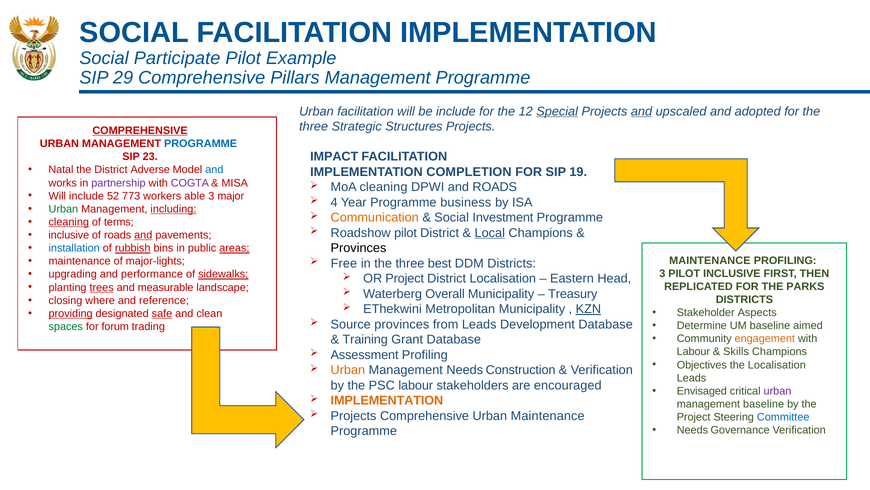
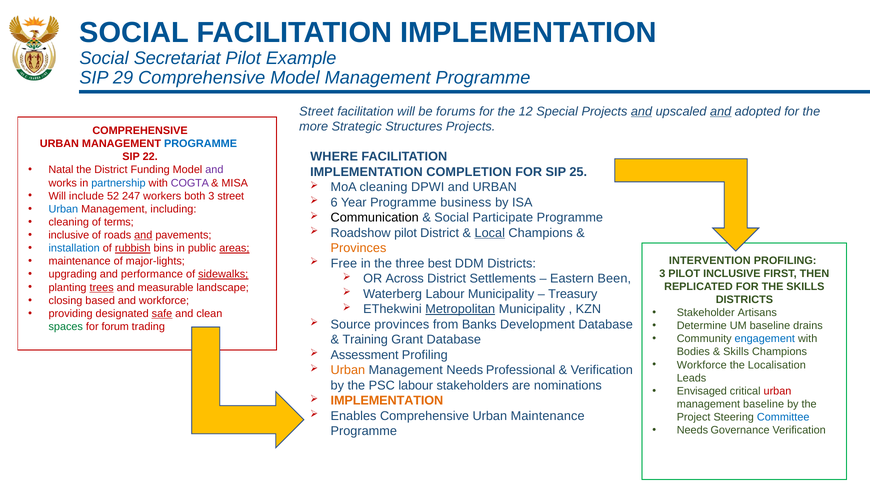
Participate: Participate -> Secretariat
Comprehensive Pillars: Pillars -> Model
Urban at (316, 111): Urban -> Street
be include: include -> forums
Special underline: present -> none
and at (721, 111) underline: none -> present
three at (314, 126): three -> more
COMPREHENSIVE at (140, 130) underline: present -> none
IMPACT: IMPACT -> WHERE
23: 23 -> 22
Adverse: Adverse -> Funding
and at (214, 170) colour: blue -> purple
19: 19 -> 25
partnership colour: purple -> blue
and ROADS: ROADS -> URBAN
773: 773 -> 247
able: able -> both
3 major: major -> street
4: 4 -> 6
Urban at (63, 209) colour: green -> blue
including underline: present -> none
Communication colour: orange -> black
Investment: Investment -> Participate
cleaning at (69, 222) underline: present -> none
Provinces at (358, 248) colour: black -> orange
MAINTENANCE at (710, 260): MAINTENANCE -> INTERVENTION
OR Project: Project -> Across
District Localisation: Localisation -> Settlements
Head: Head -> Been
THE PARKS: PARKS -> SKILLS
Waterberg Overall: Overall -> Labour
where: where -> based
and reference: reference -> workforce
Metropolitan underline: none -> present
KZN underline: present -> none
Aspects: Aspects -> Artisans
providing underline: present -> none
from Leads: Leads -> Banks
aimed: aimed -> drains
engagement colour: orange -> blue
Labour at (693, 351): Labour -> Bodies
Objectives at (702, 364): Objectives -> Workforce
Construction: Construction -> Professional
encouraged: encouraged -> nominations
urban at (777, 391) colour: purple -> red
Projects at (354, 415): Projects -> Enables
